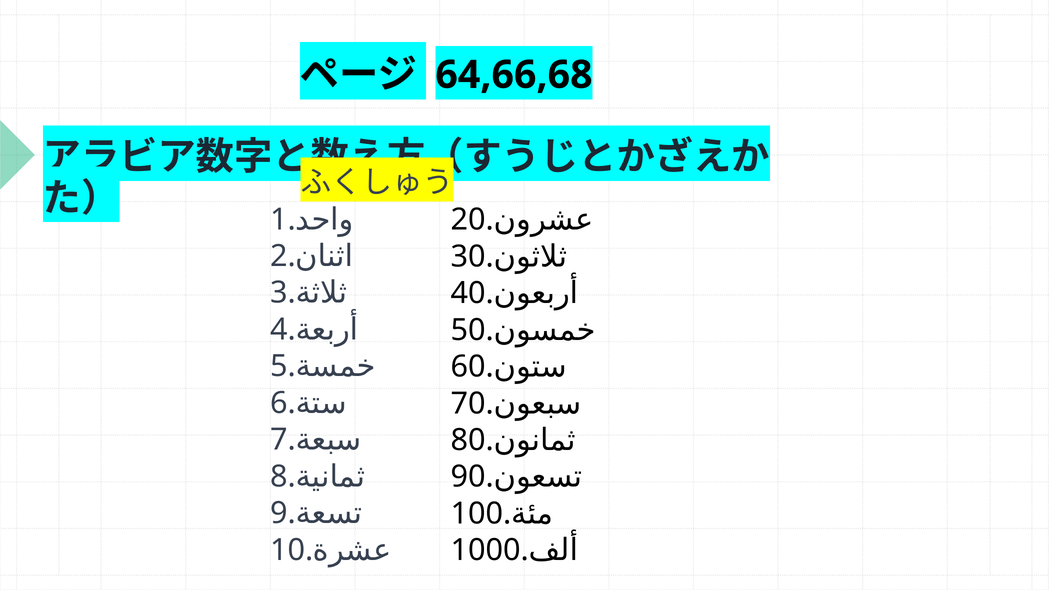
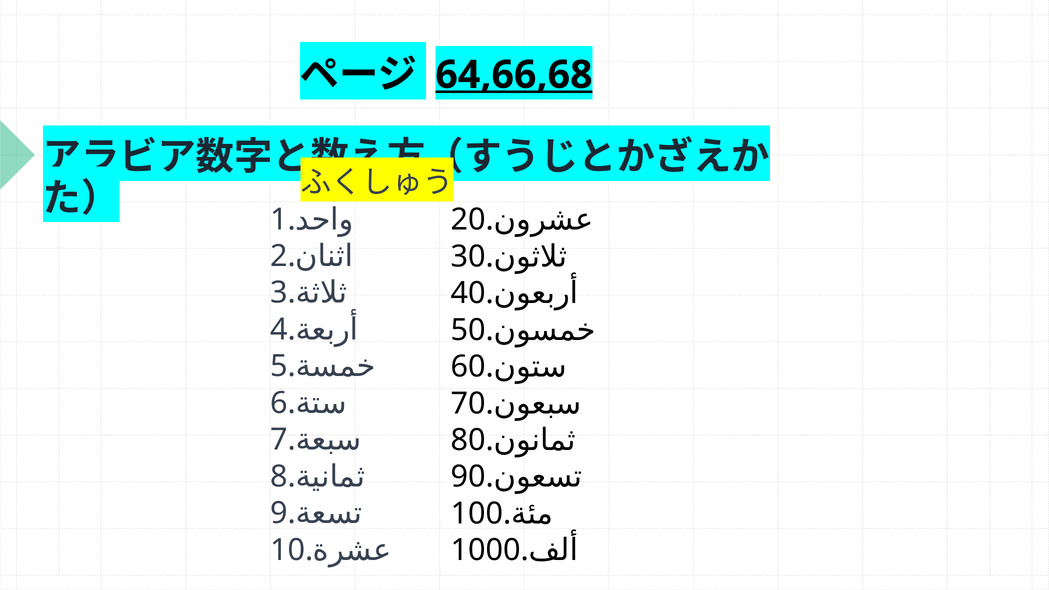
64,66,68 underline: none -> present
